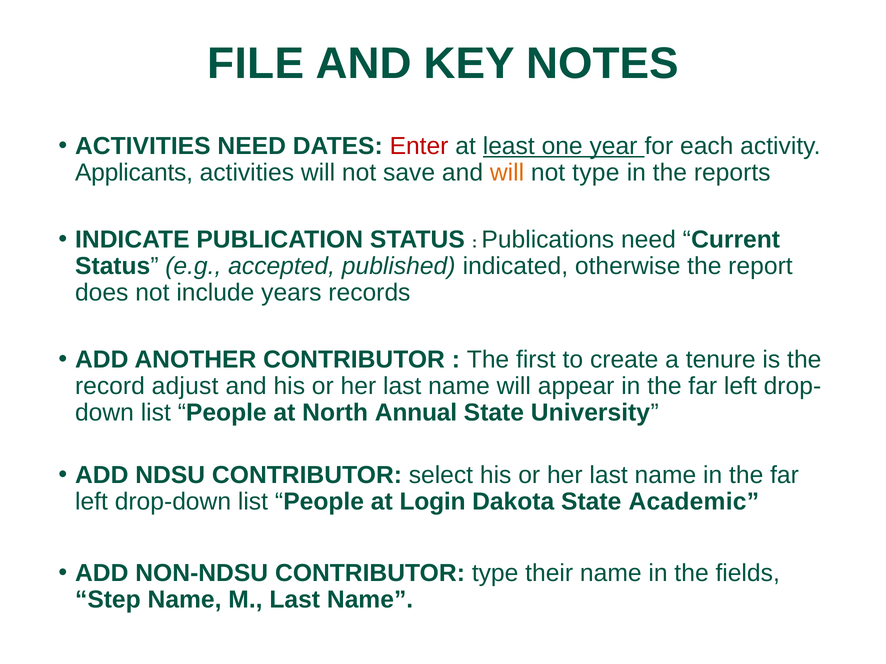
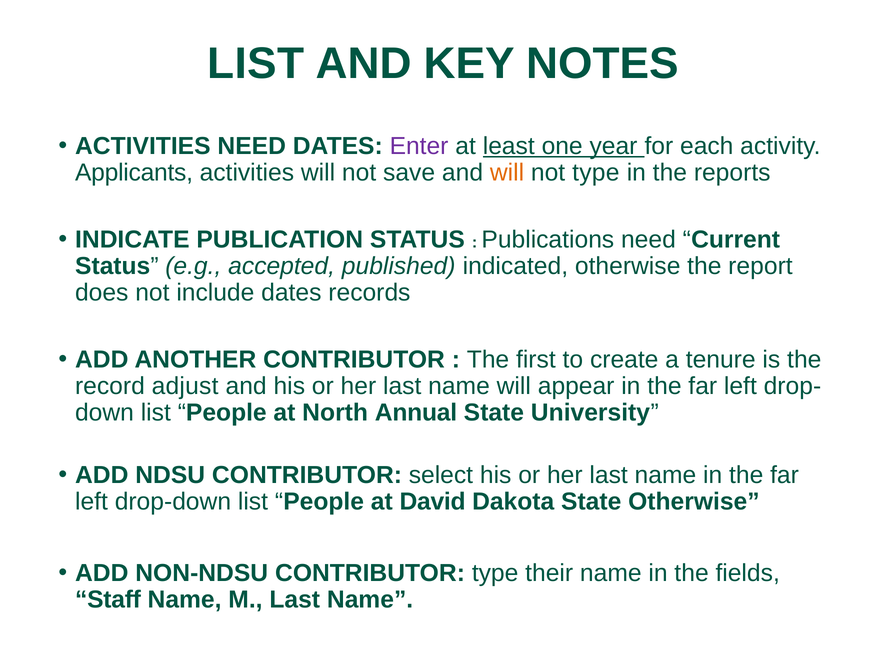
FILE at (256, 64): FILE -> LIST
Enter colour: red -> purple
include years: years -> dates
Login: Login -> David
State Academic: Academic -> Otherwise
Step: Step -> Staff
